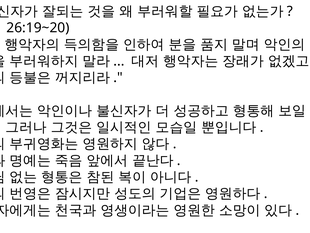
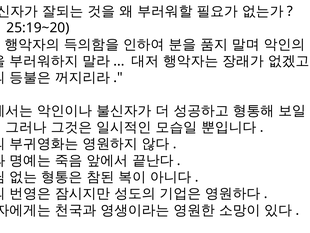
26:19~20: 26:19~20 -> 25:19~20
